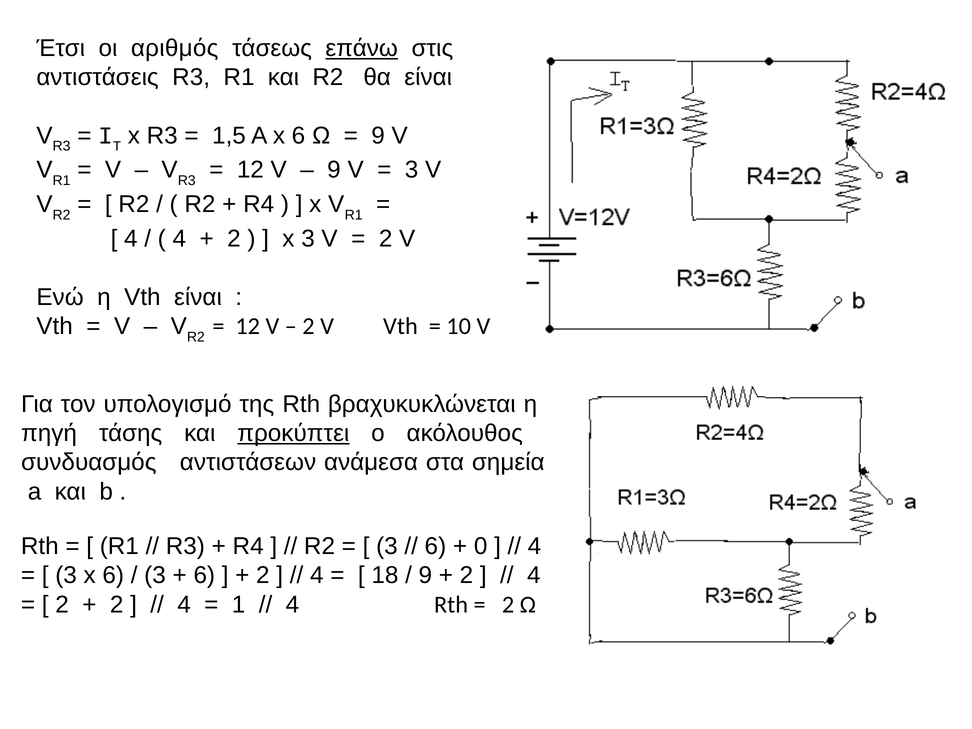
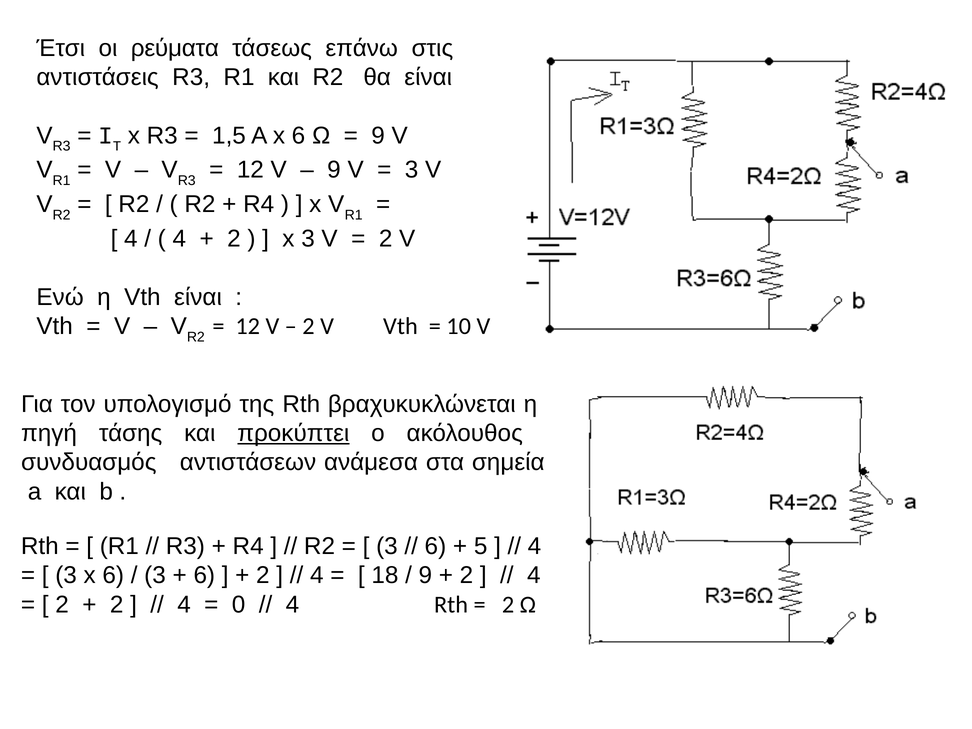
αριθμός: αριθμός -> ρεύματα
επάνω underline: present -> none
0: 0 -> 5
1: 1 -> 0
